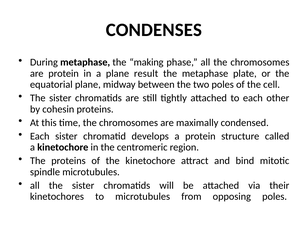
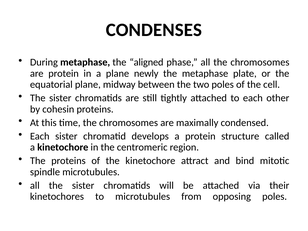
making: making -> aligned
result: result -> newly
